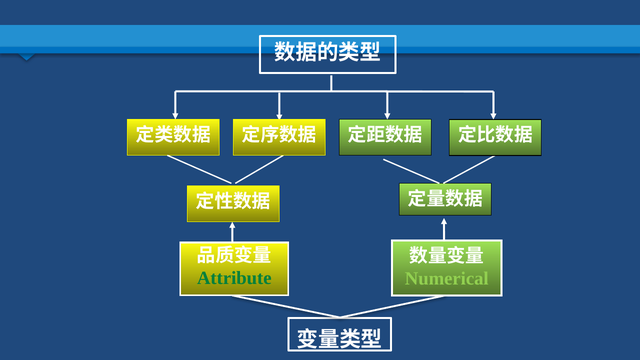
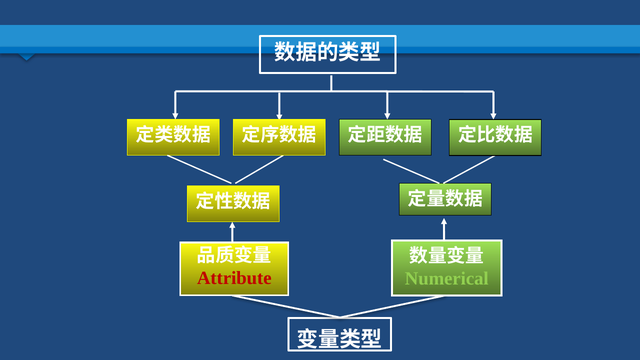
Attribute colour: green -> red
